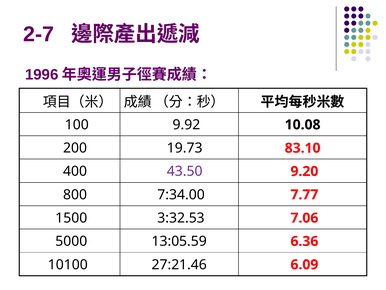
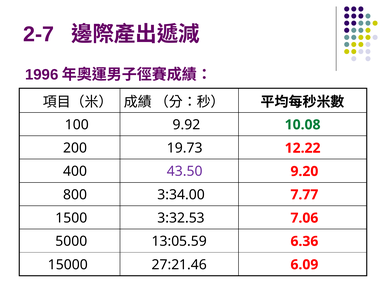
10.08 colour: black -> green
83.10: 83.10 -> 12.22
7:34.00: 7:34.00 -> 3:34.00
10100: 10100 -> 15000
